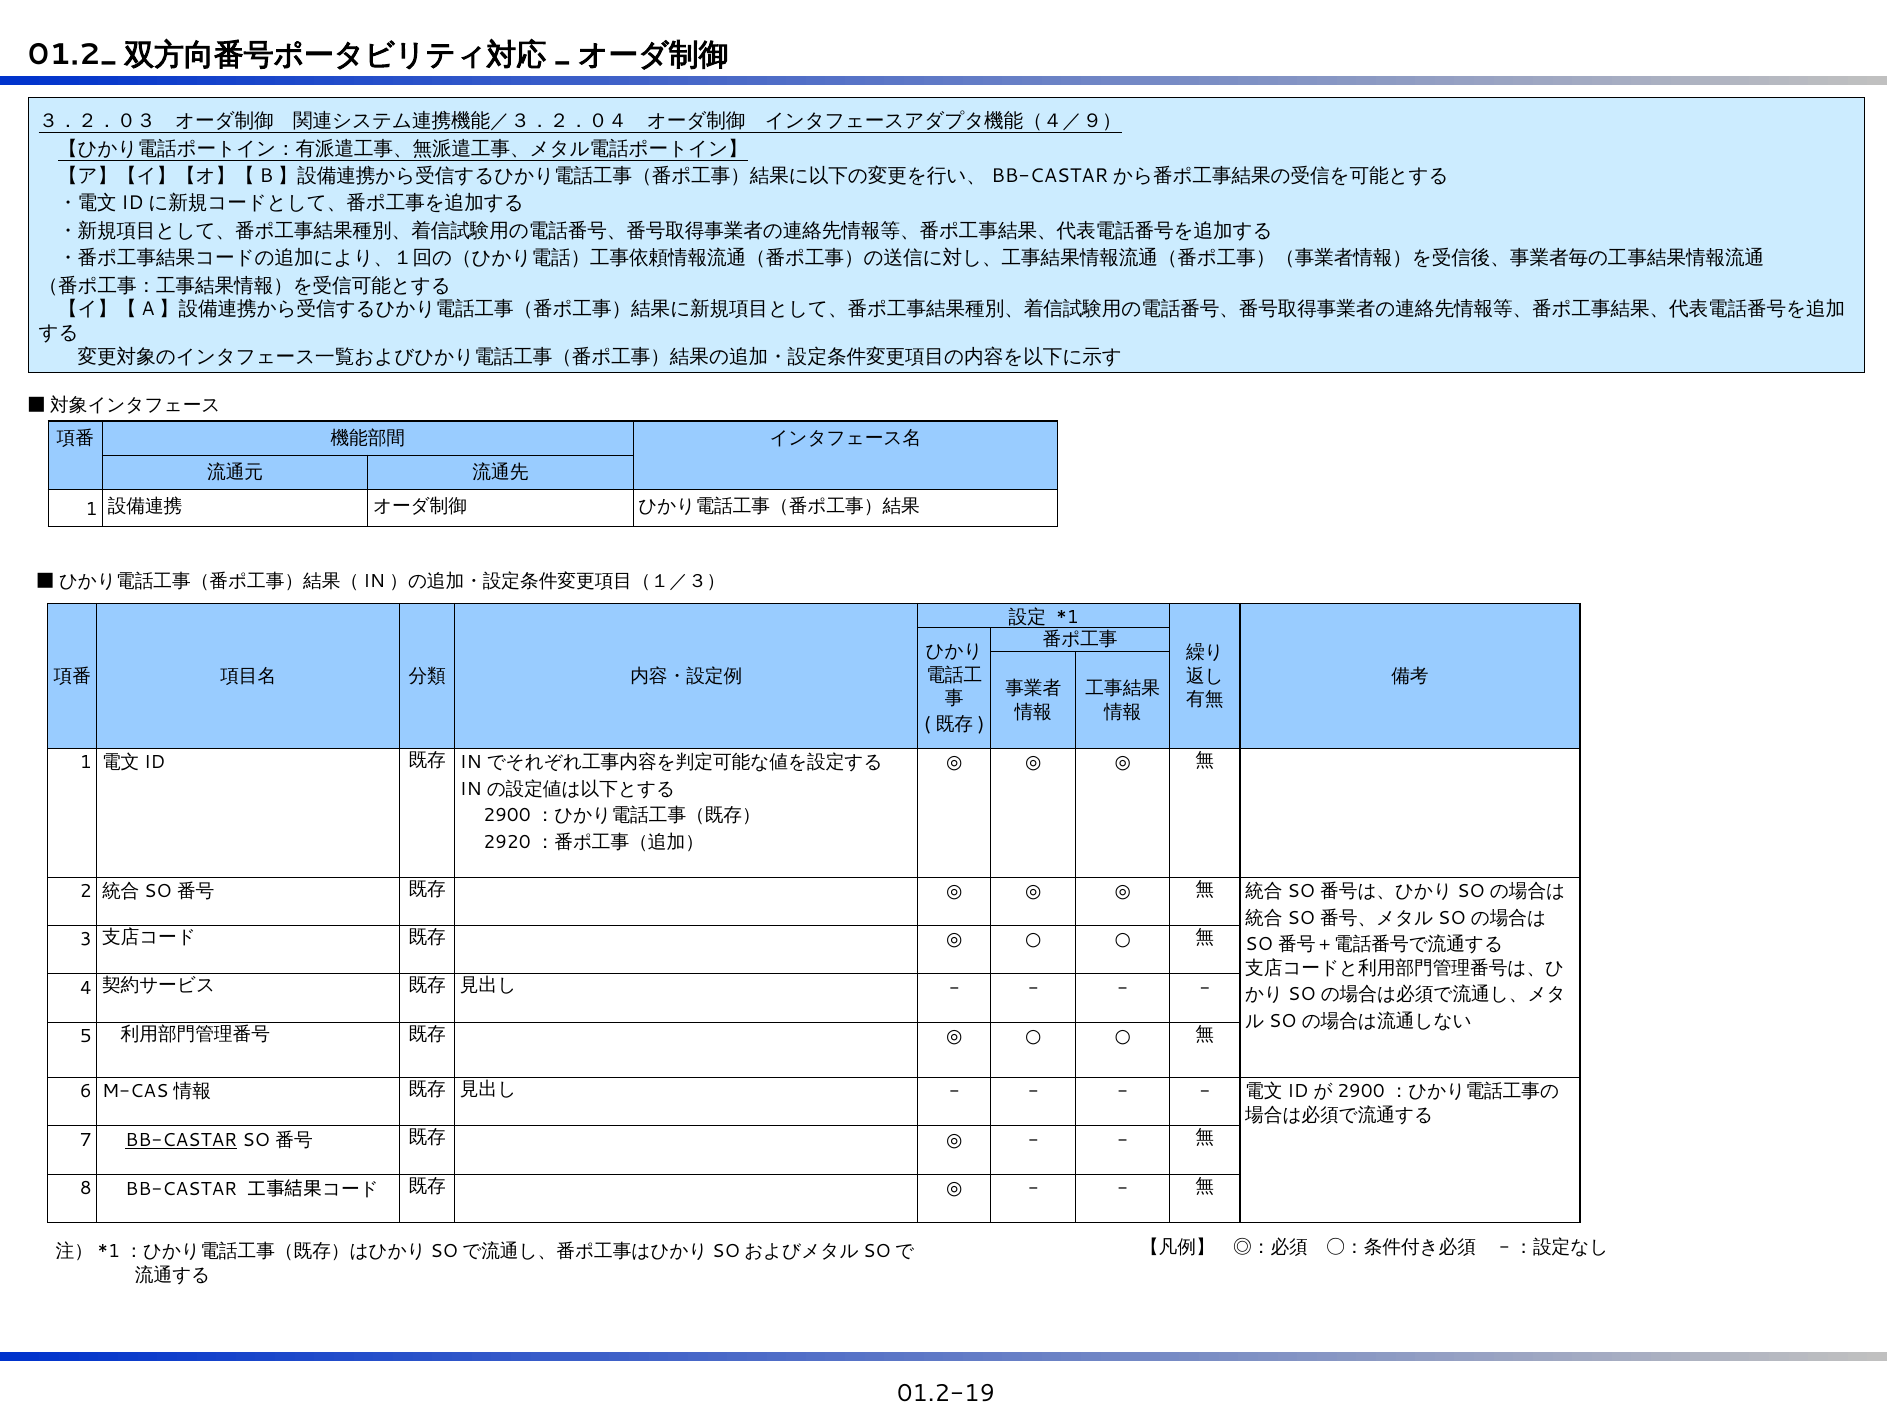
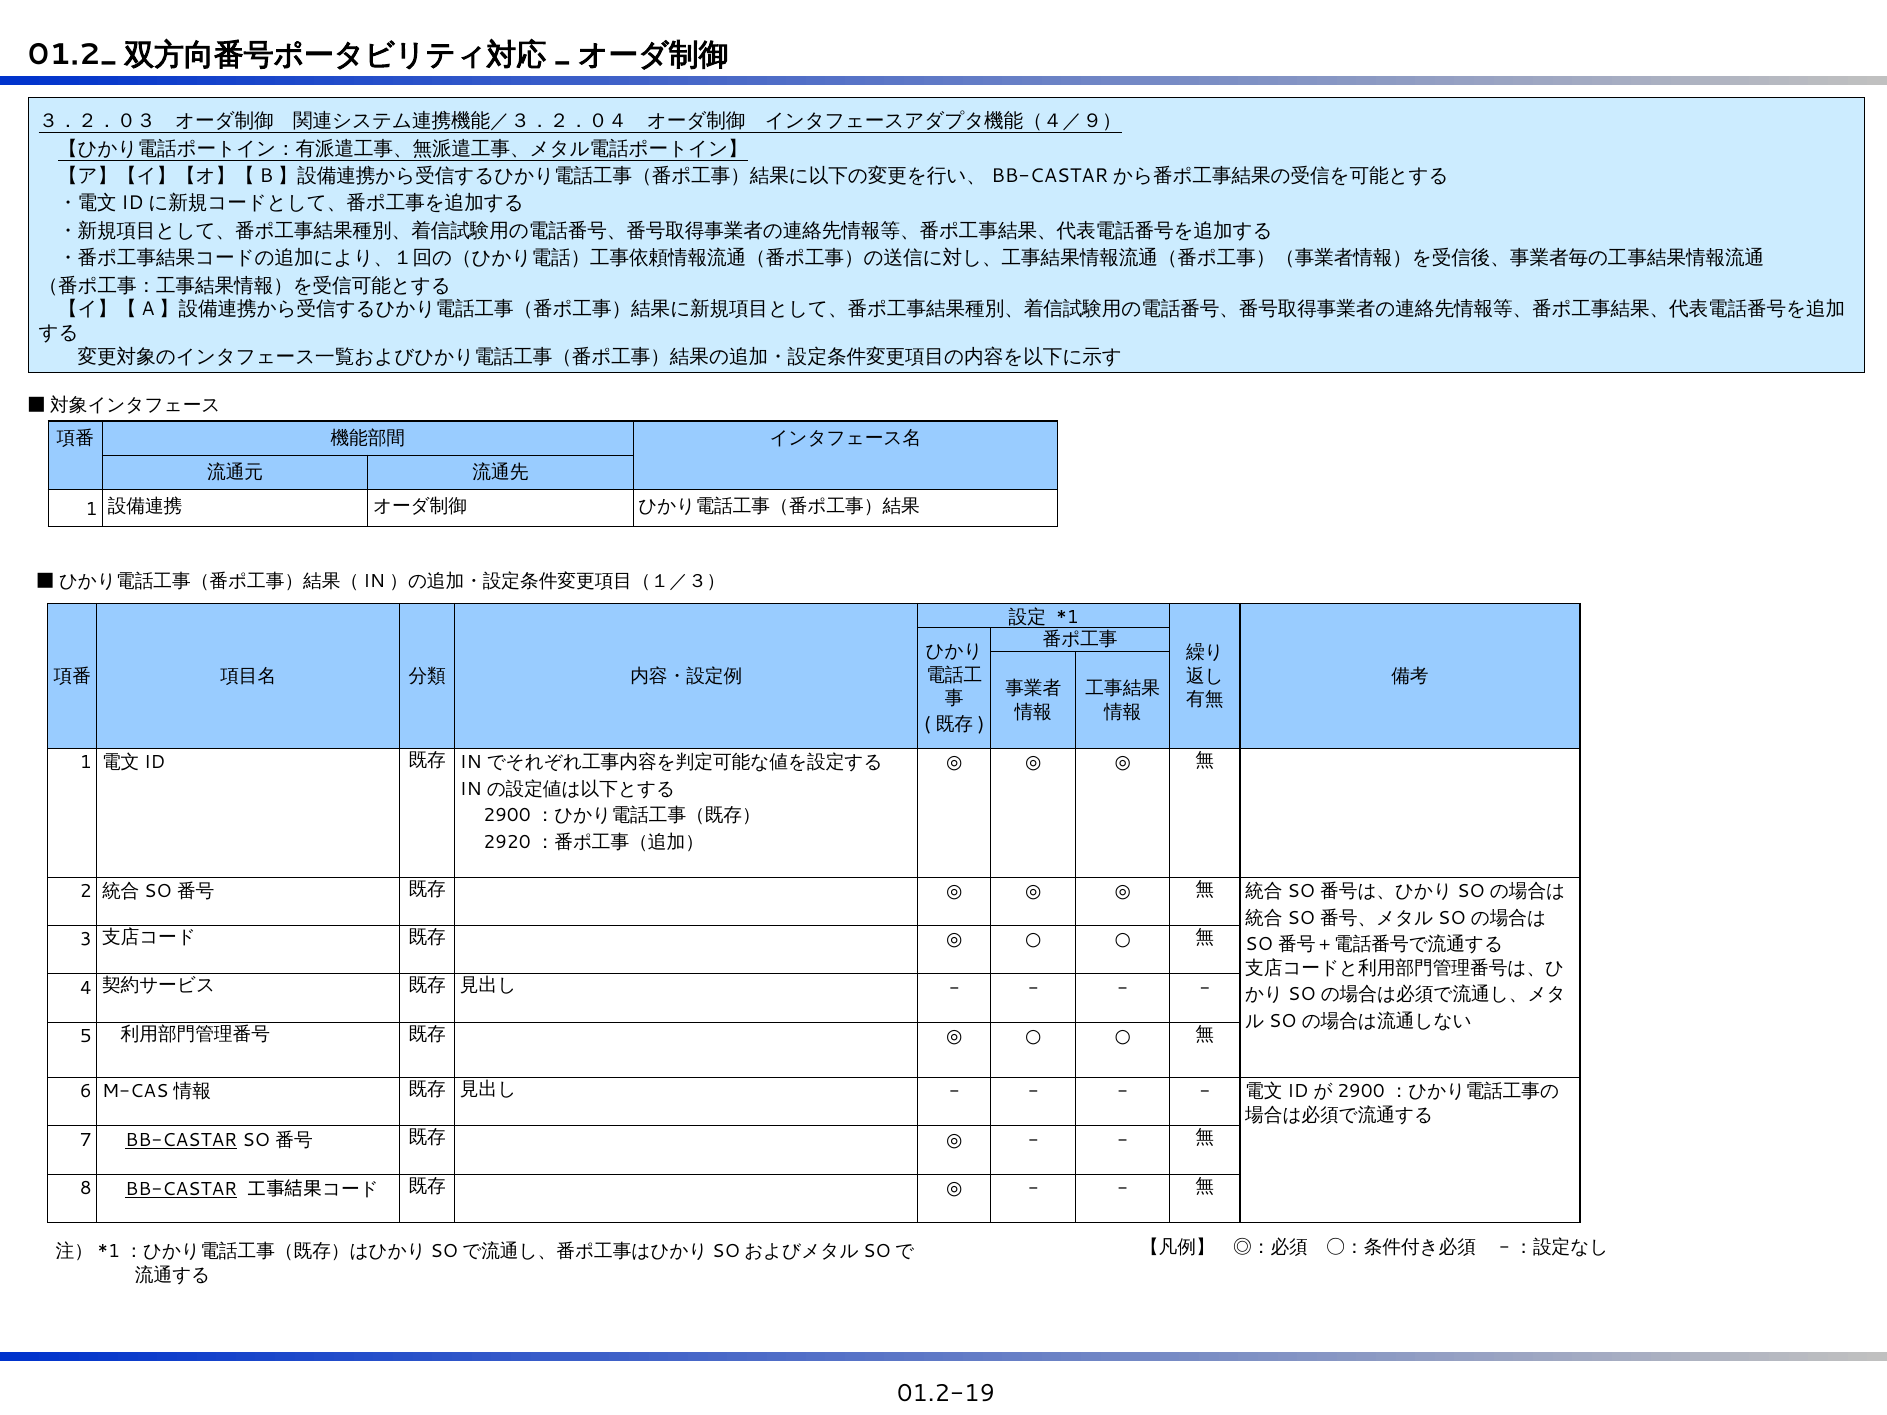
BB-CASTAR at (181, 1190) underline: none -> present
